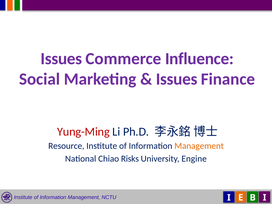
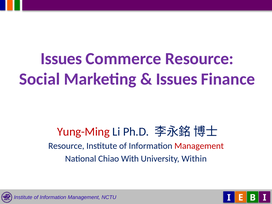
Commerce Influence: Influence -> Resource
Management at (199, 146) colour: orange -> red
Risks: Risks -> With
Engine: Engine -> Within
